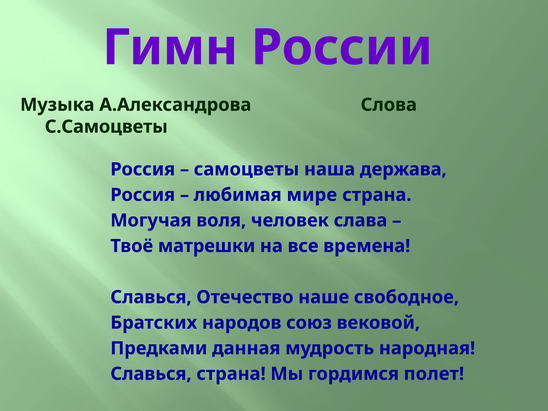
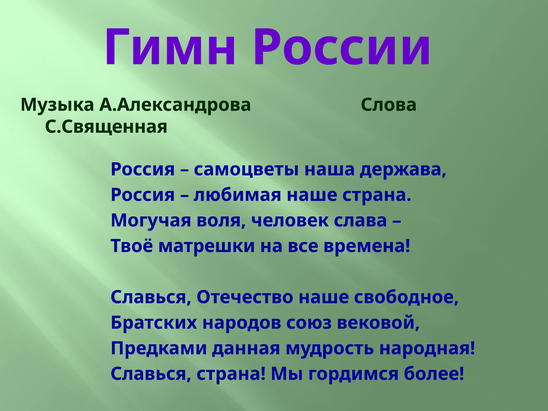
С.Самоцветы: С.Самоцветы -> С.Священная
любимая мире: мире -> наше
полет: полет -> более
